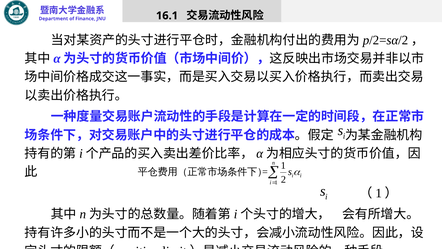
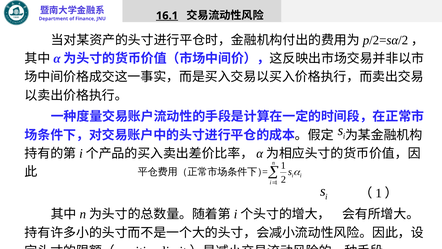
16.1 underline: none -> present
